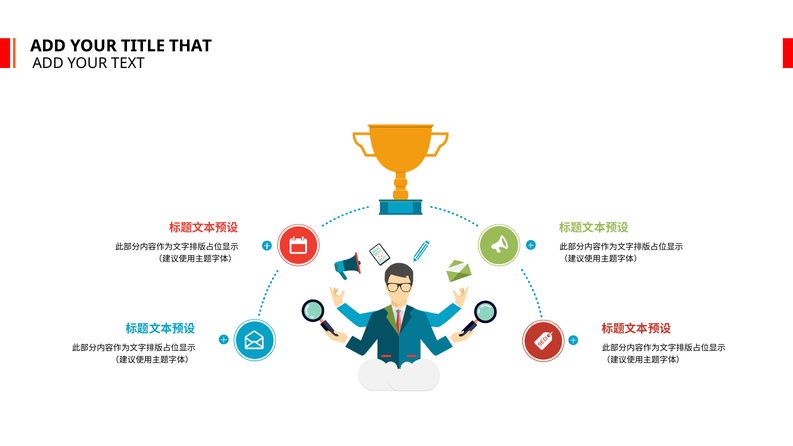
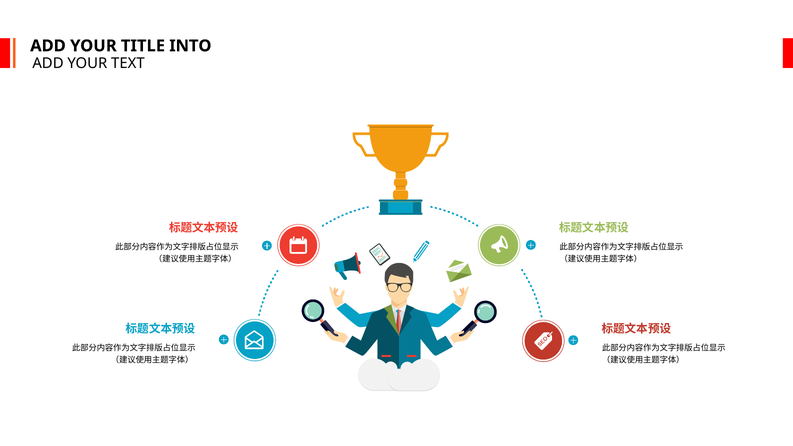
THAT: THAT -> INTO
